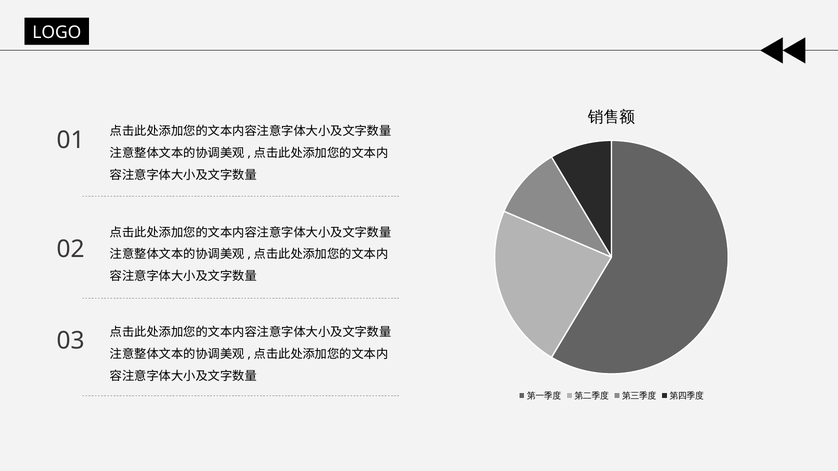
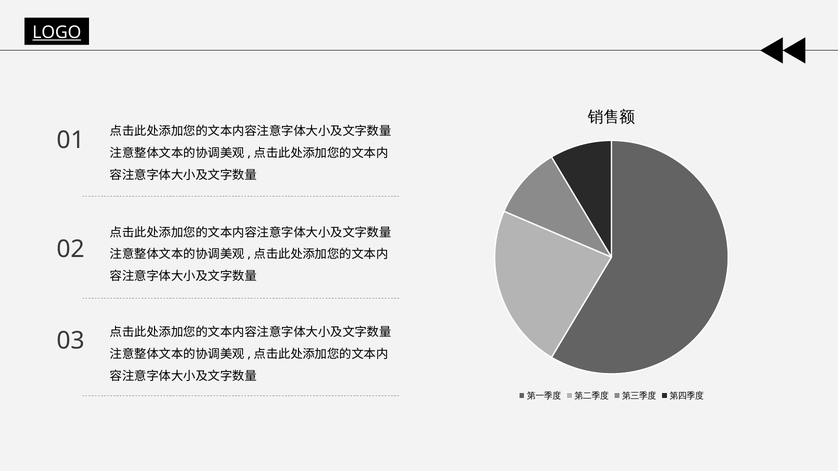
LOGO underline: none -> present
